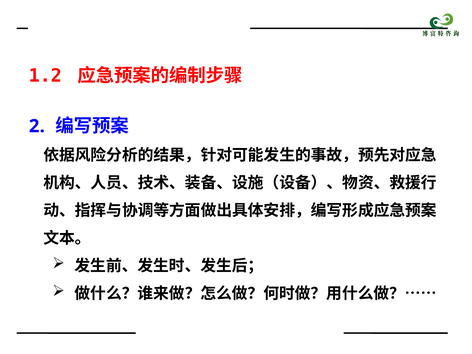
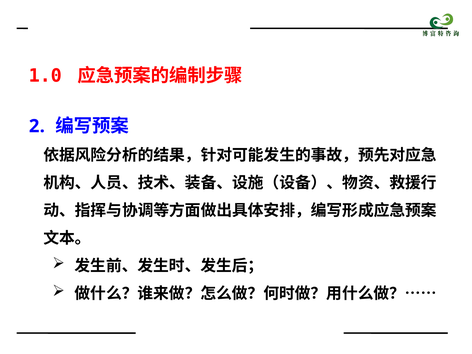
1.2: 1.2 -> 1.0
